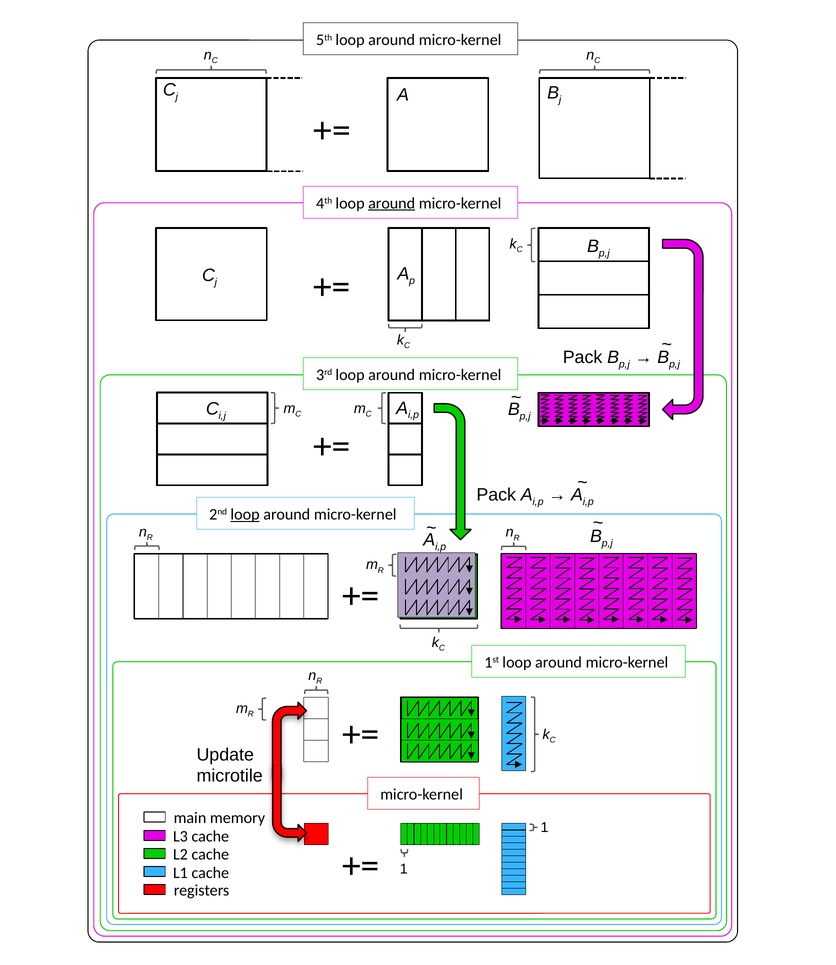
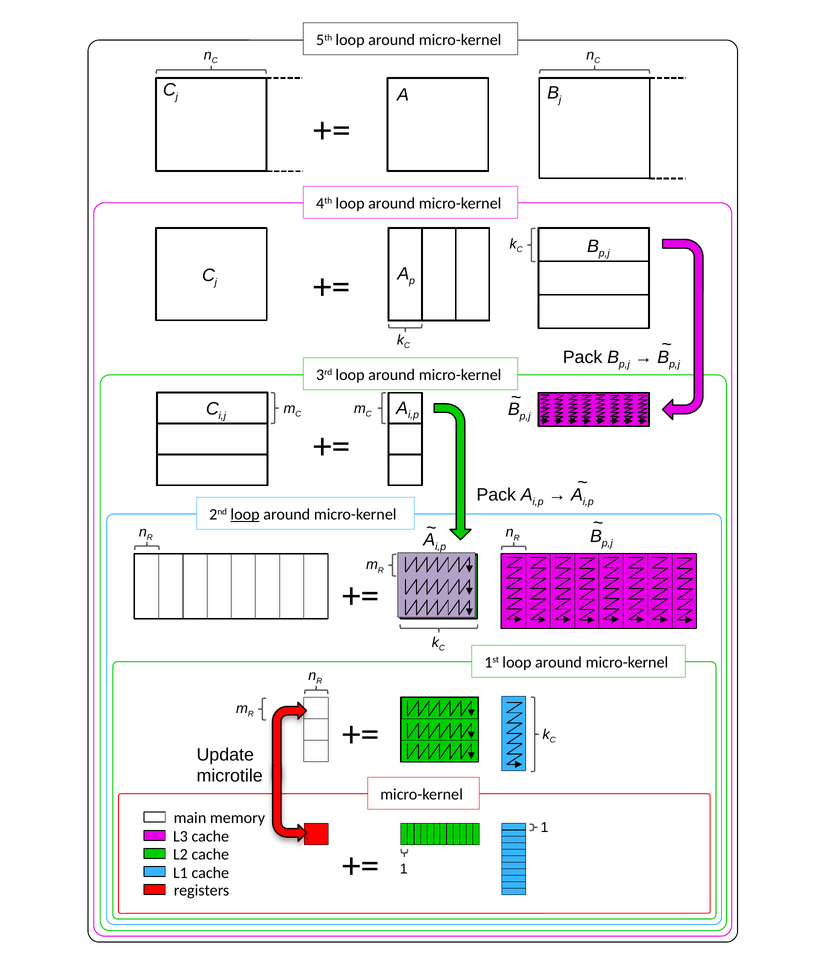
around at (392, 203) underline: present -> none
